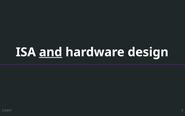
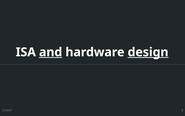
design underline: none -> present
